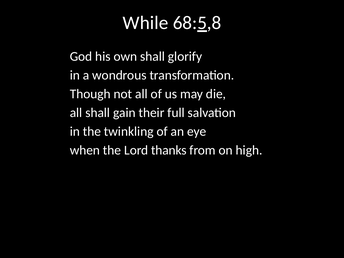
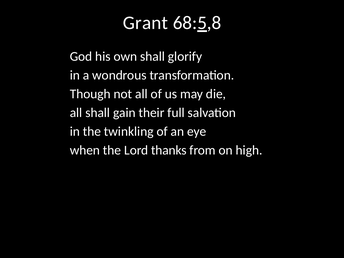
While: While -> Grant
